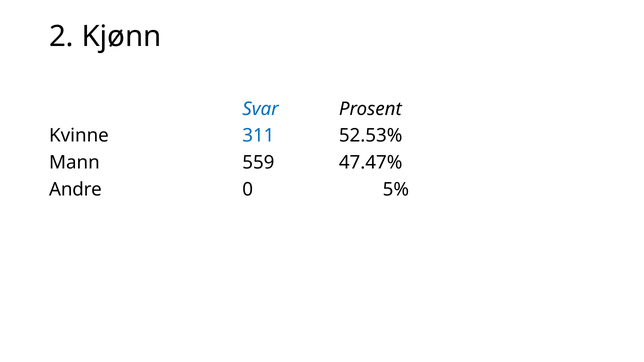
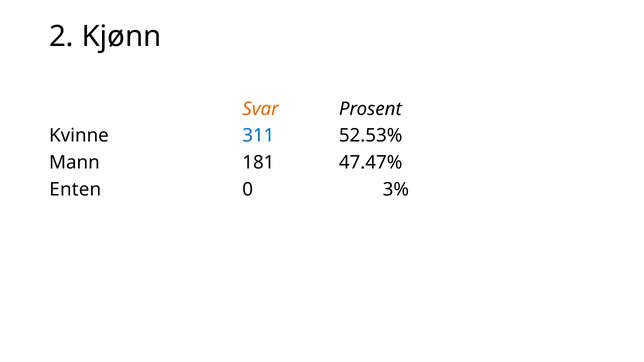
Svar colour: blue -> orange
559: 559 -> 181
Andre: Andre -> Enten
5%: 5% -> 3%
